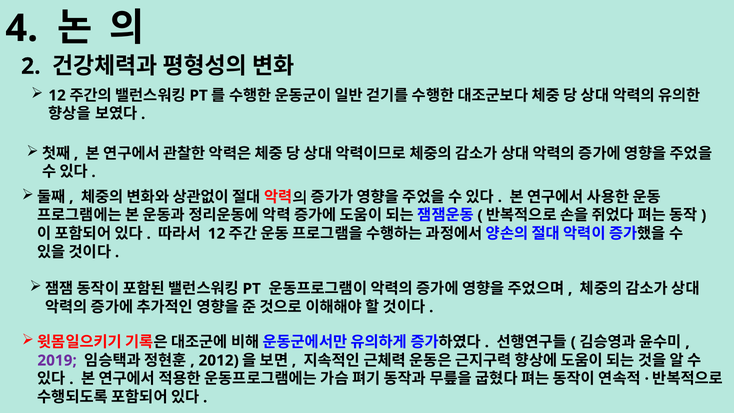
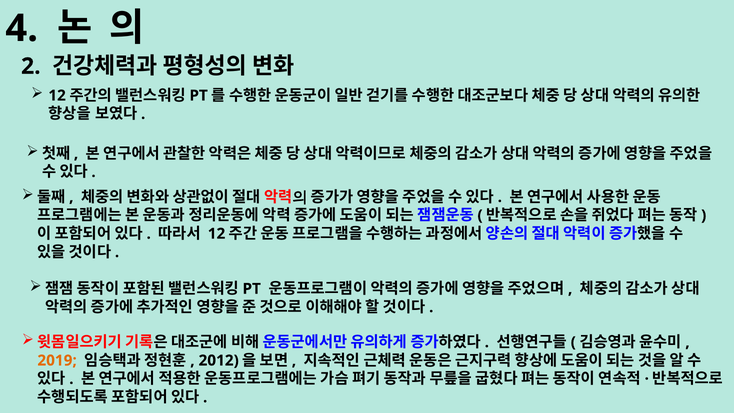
2019 colour: purple -> orange
